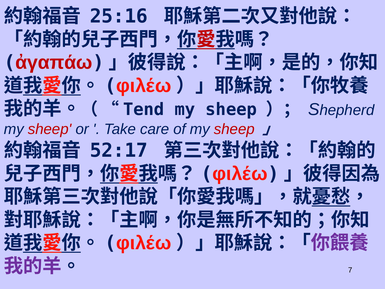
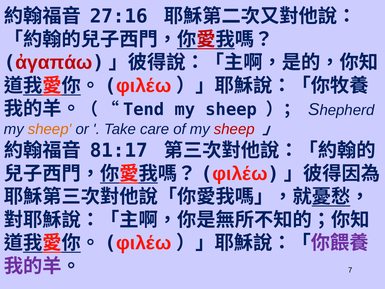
25:16: 25:16 -> 27:16
sheep at (50, 129) colour: red -> orange
52:17: 52:17 -> 81:17
